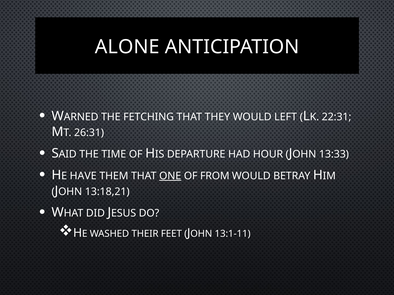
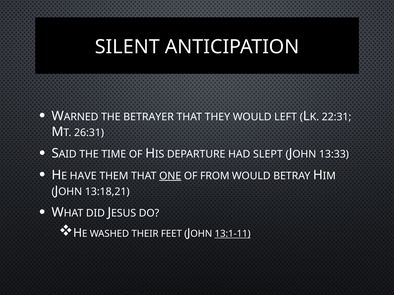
ALONE: ALONE -> SILENT
FETCHING: FETCHING -> BETRAYER
HOUR: HOUR -> SLEPT
13:1-11 underline: none -> present
